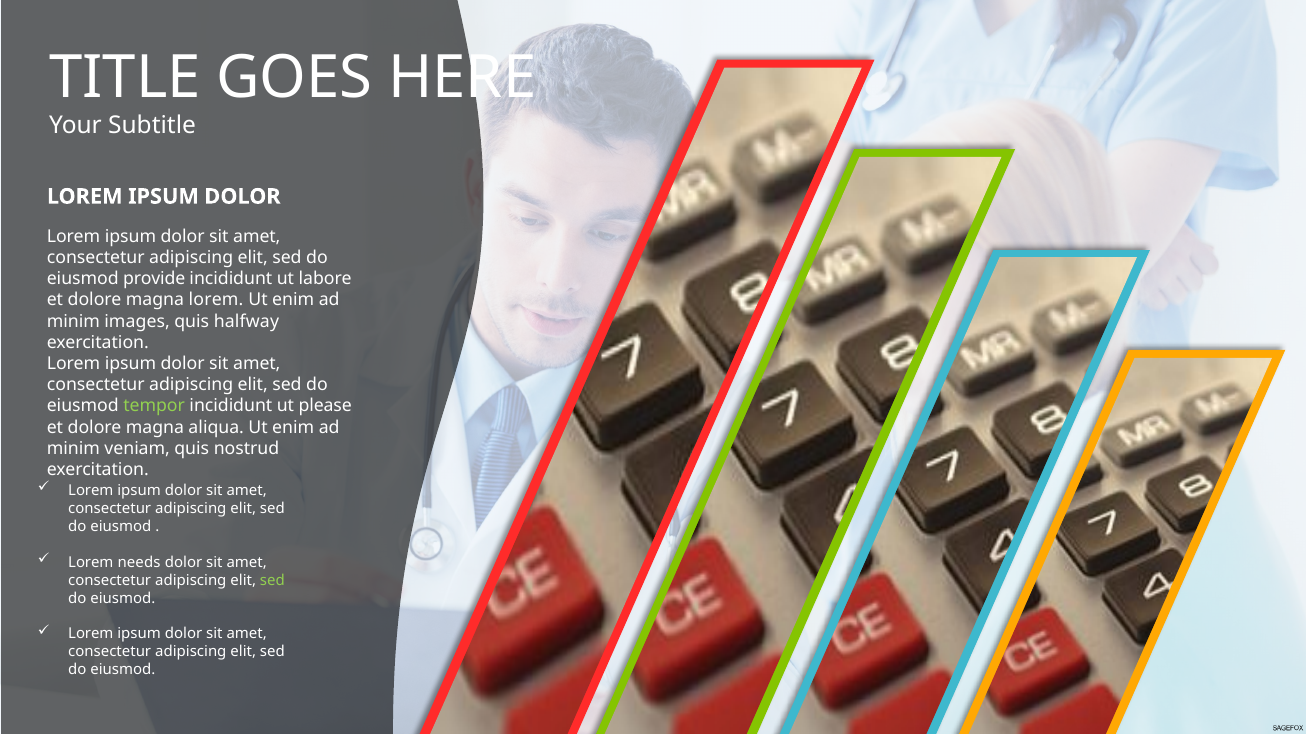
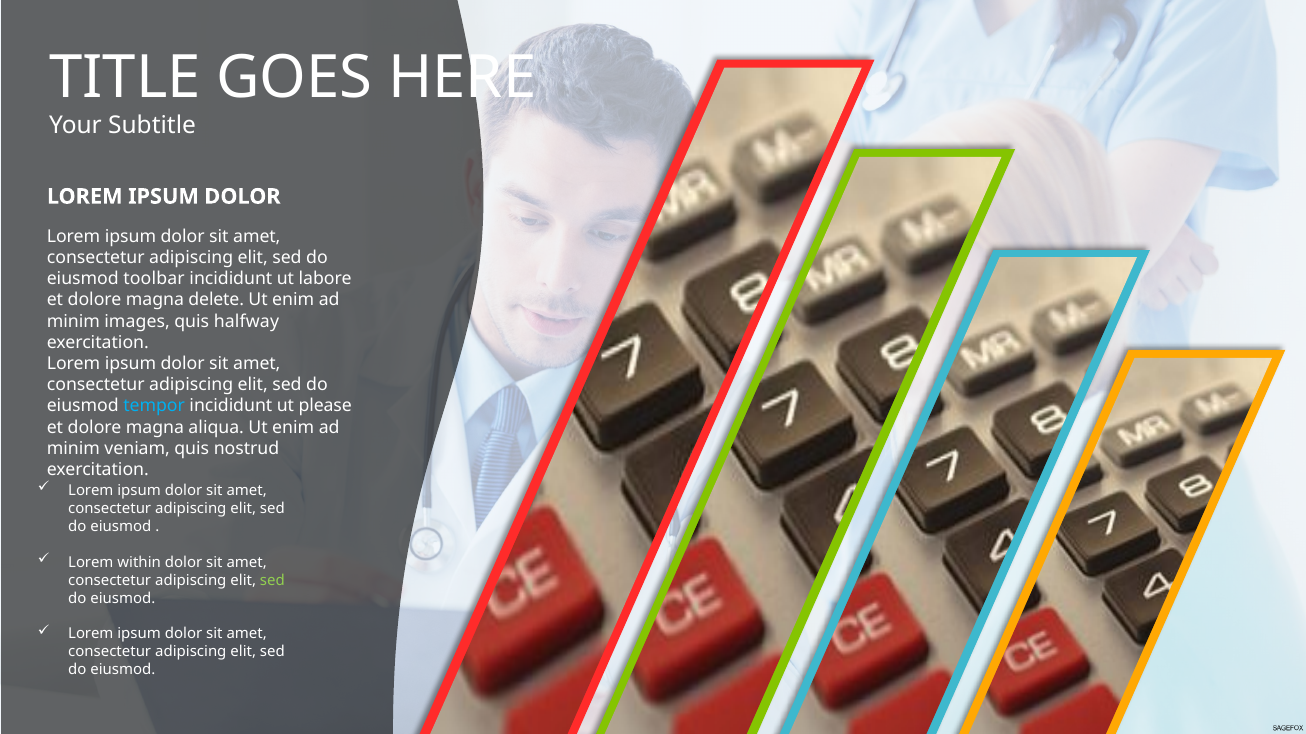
provide: provide -> toolbar
magna lorem: lorem -> delete
tempor colour: light green -> light blue
needs: needs -> within
